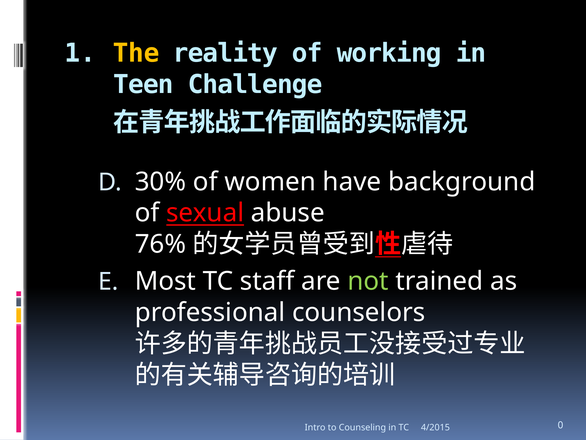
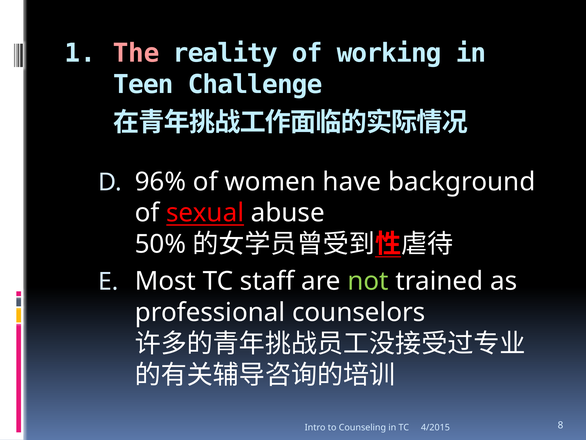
The colour: yellow -> pink
30%: 30% -> 96%
76%: 76% -> 50%
0: 0 -> 8
